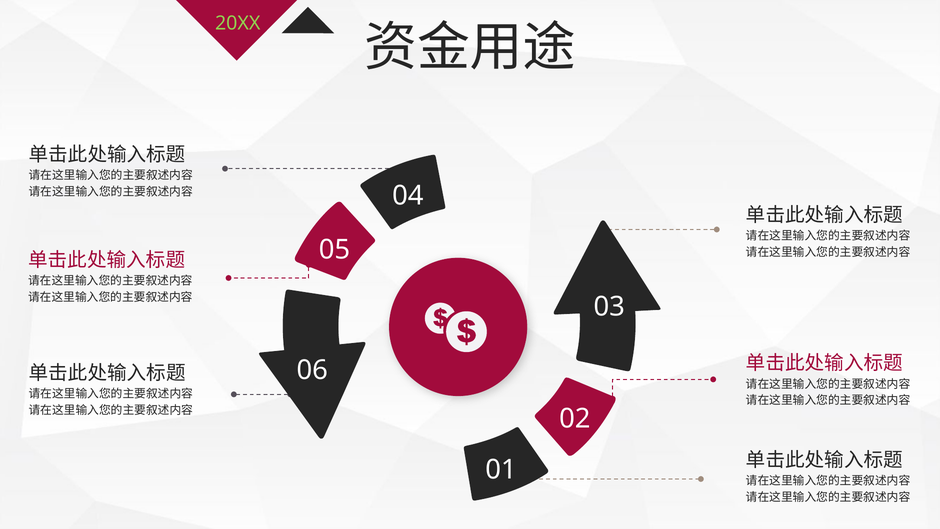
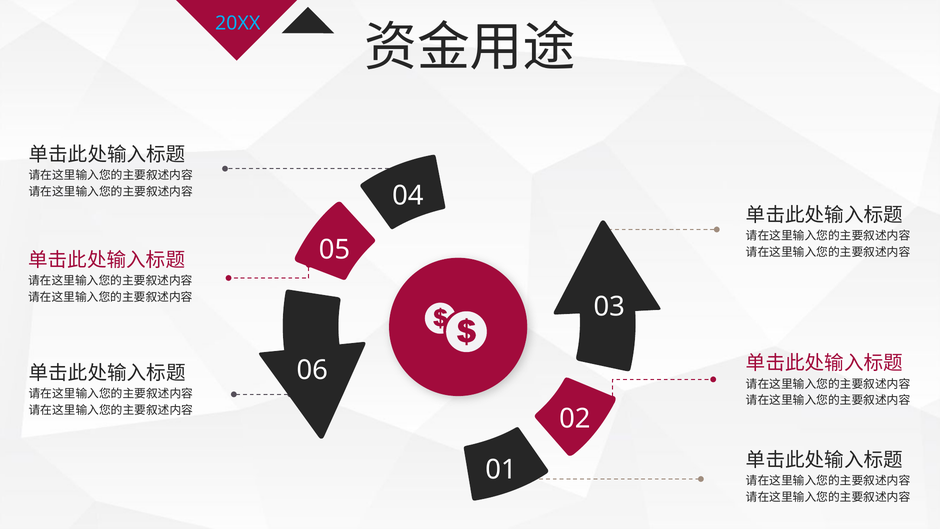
20XX colour: light green -> light blue
